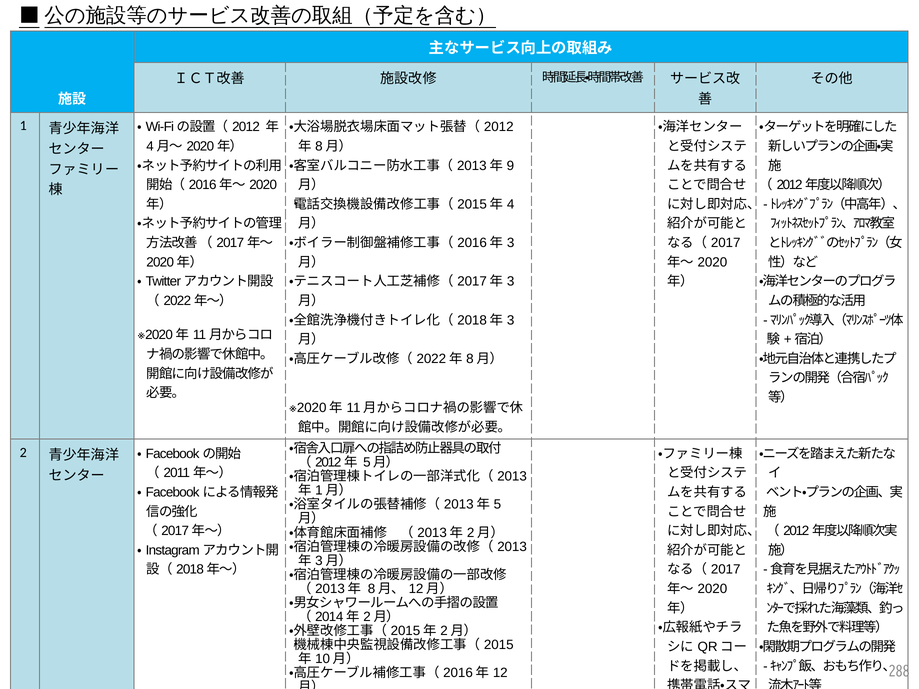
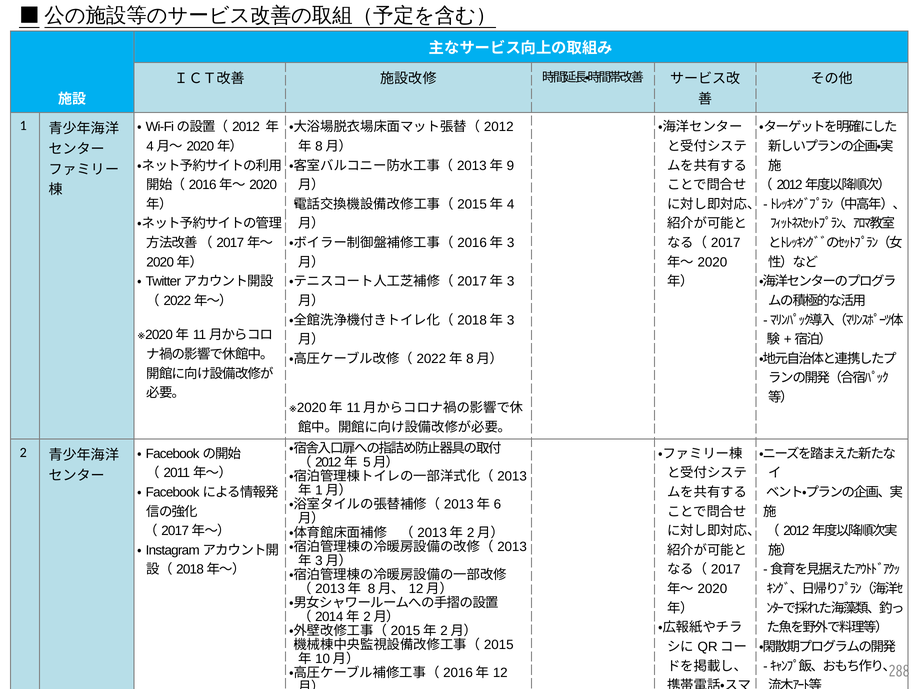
5: 5 -> 6
